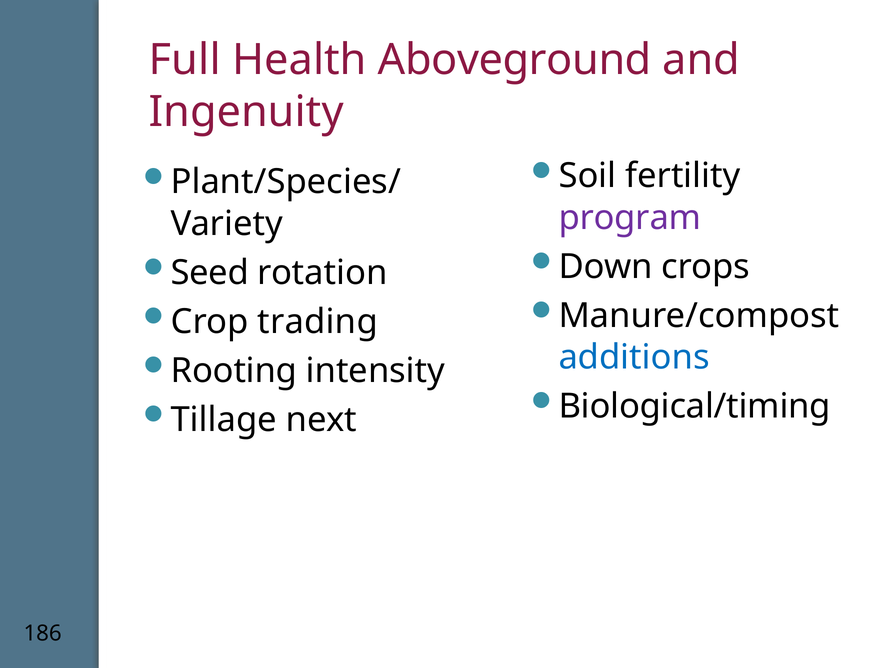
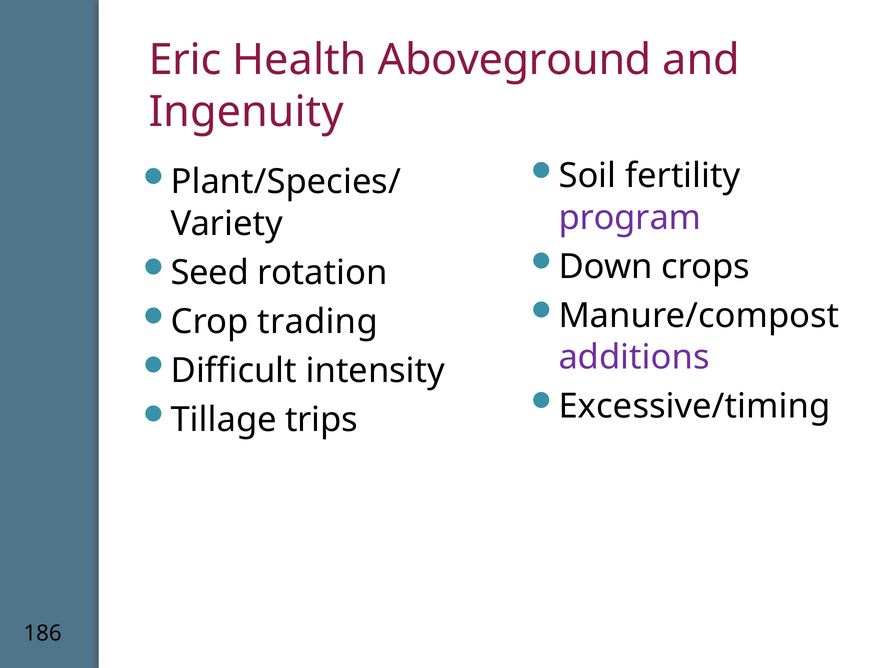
Full: Full -> Eric
additions colour: blue -> purple
Rooting: Rooting -> Difficult
Biological/timing: Biological/timing -> Excessive/timing
next: next -> trips
